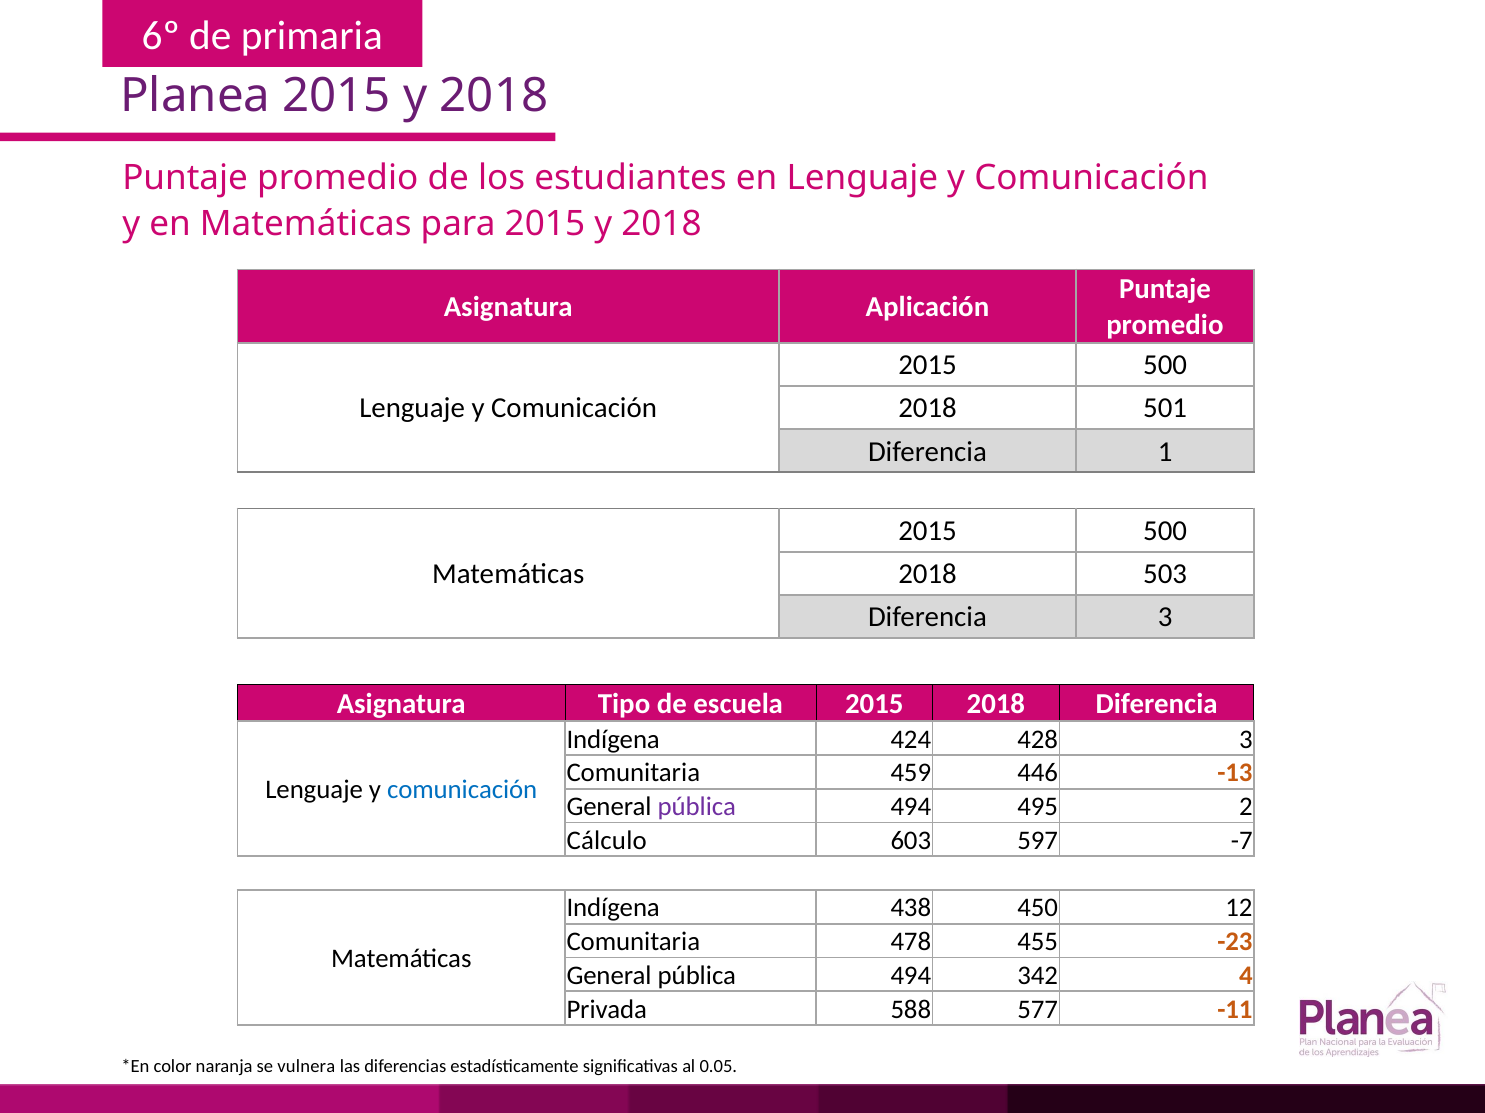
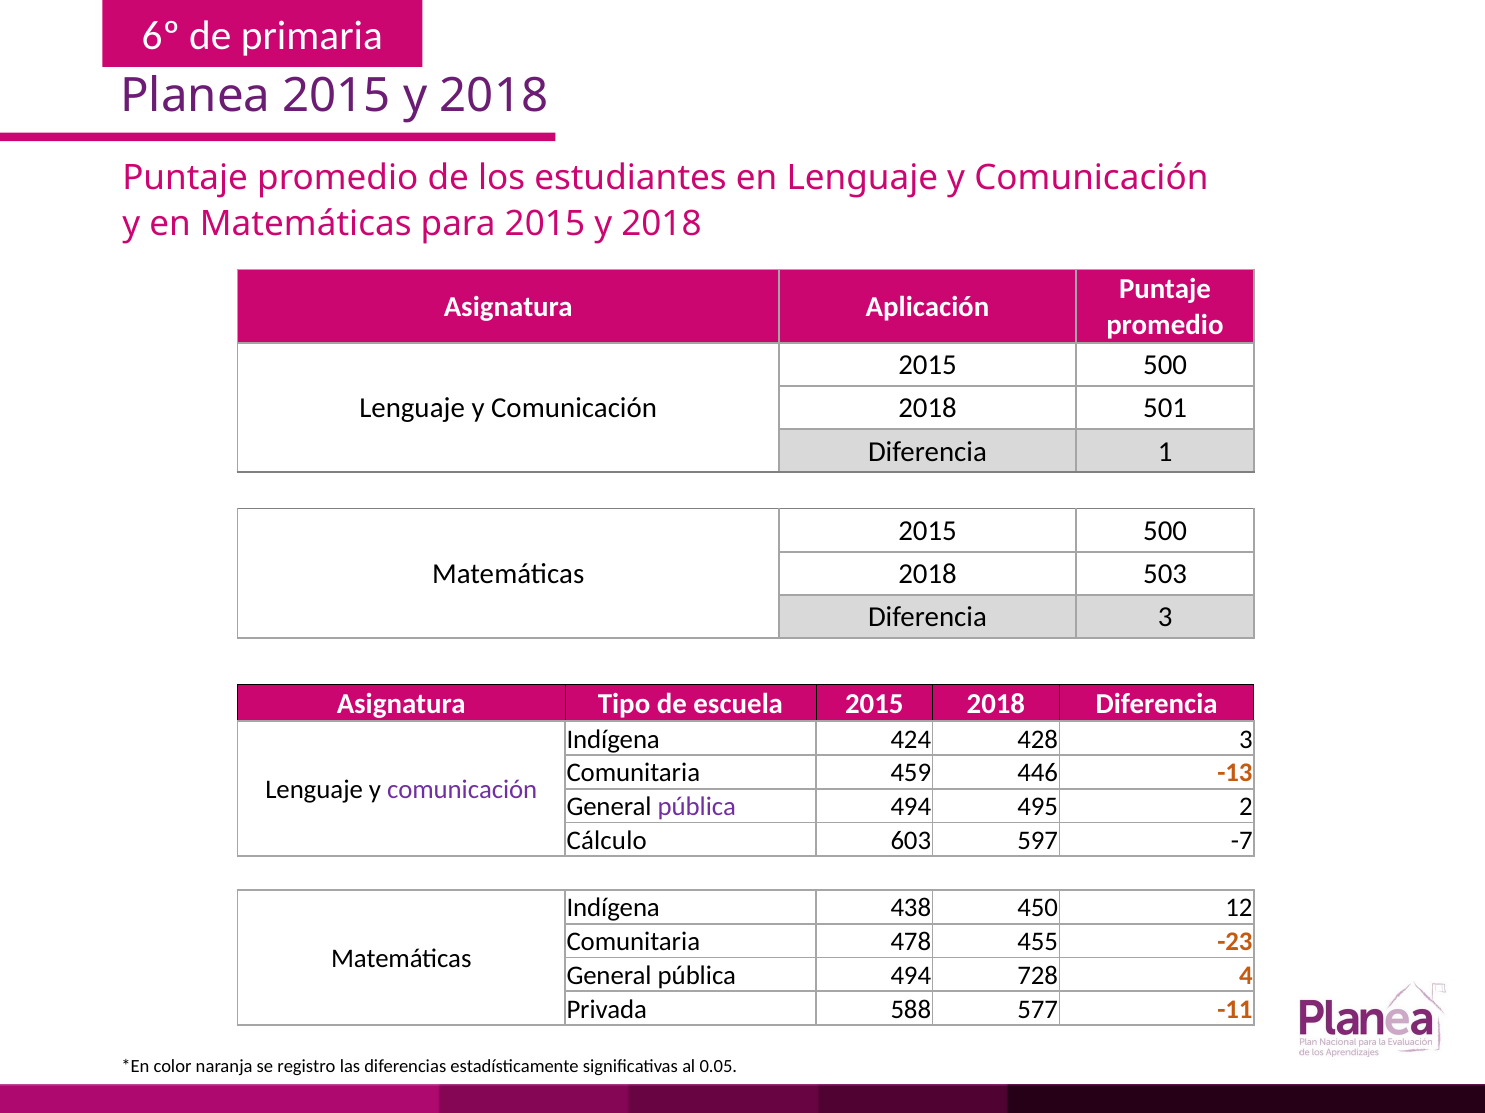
comunicación at (462, 790) colour: blue -> purple
342: 342 -> 728
vulnera: vulnera -> registro
